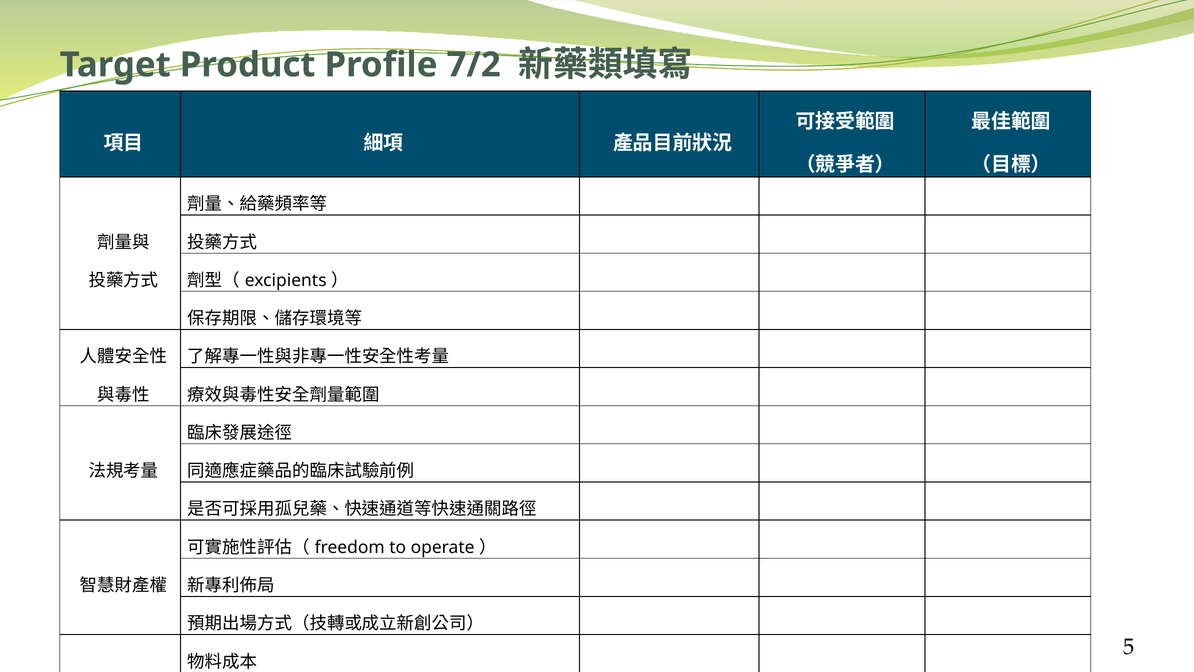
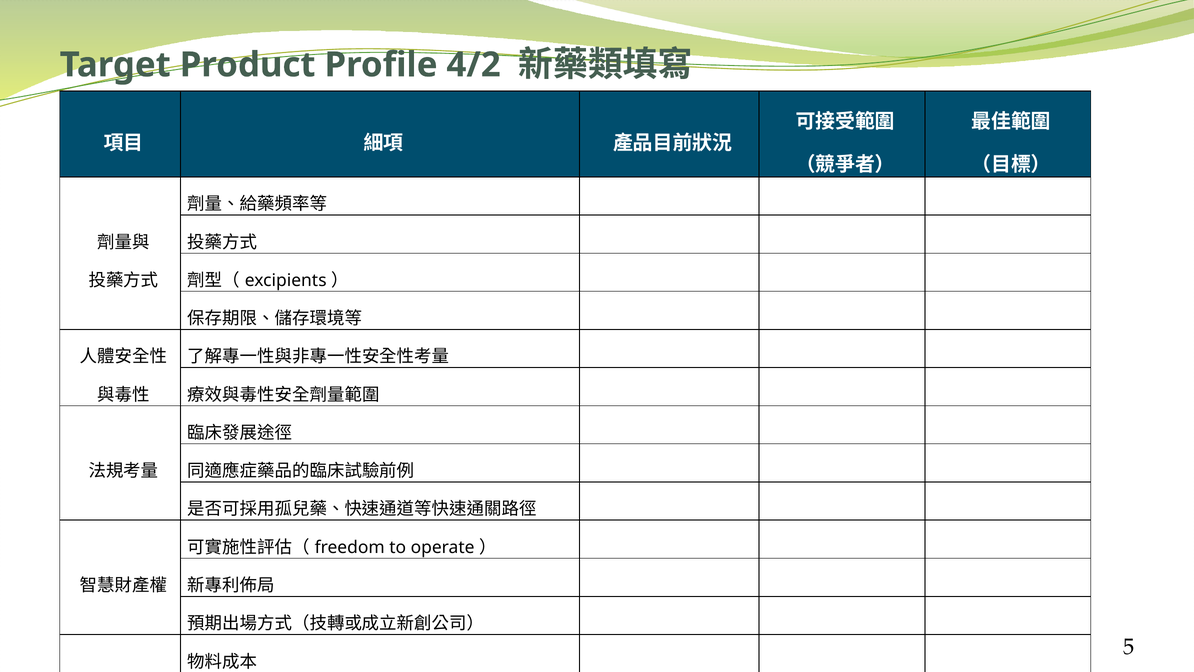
7/2: 7/2 -> 4/2
